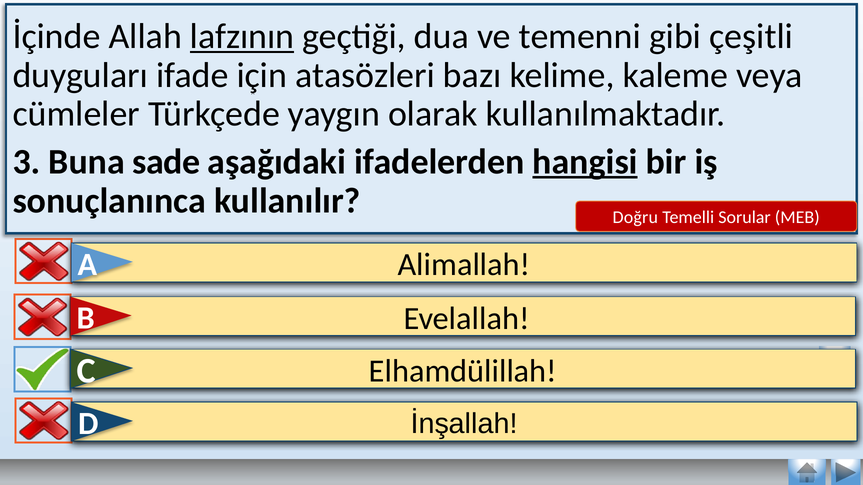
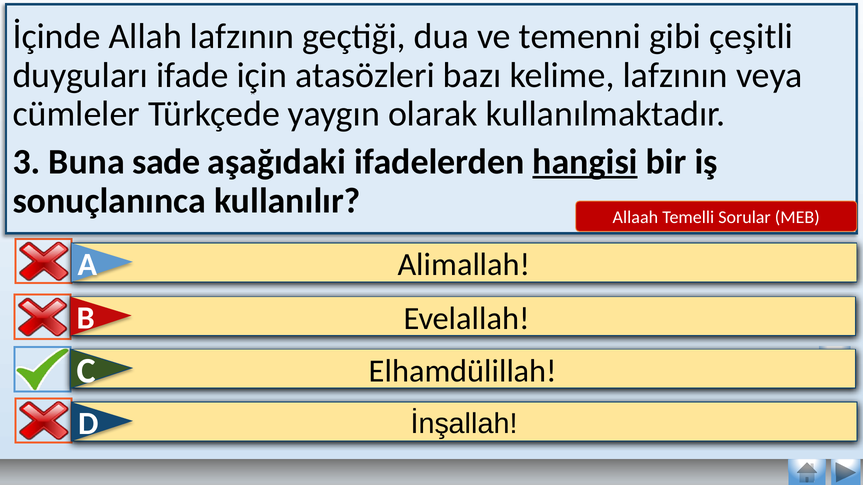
lafzının at (242, 37) underline: present -> none
kelime kaleme: kaleme -> lafzının
Doğru: Doğru -> Allaah
